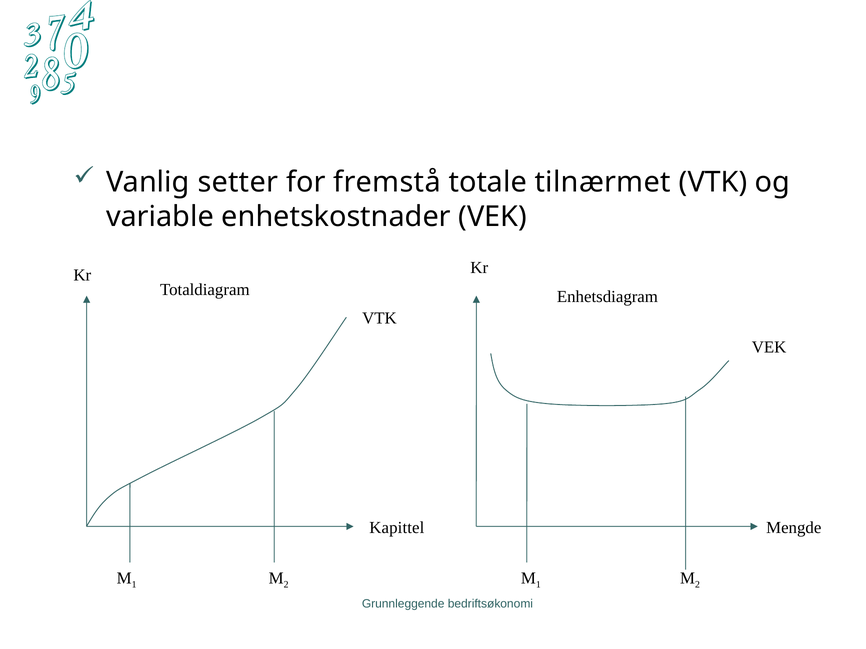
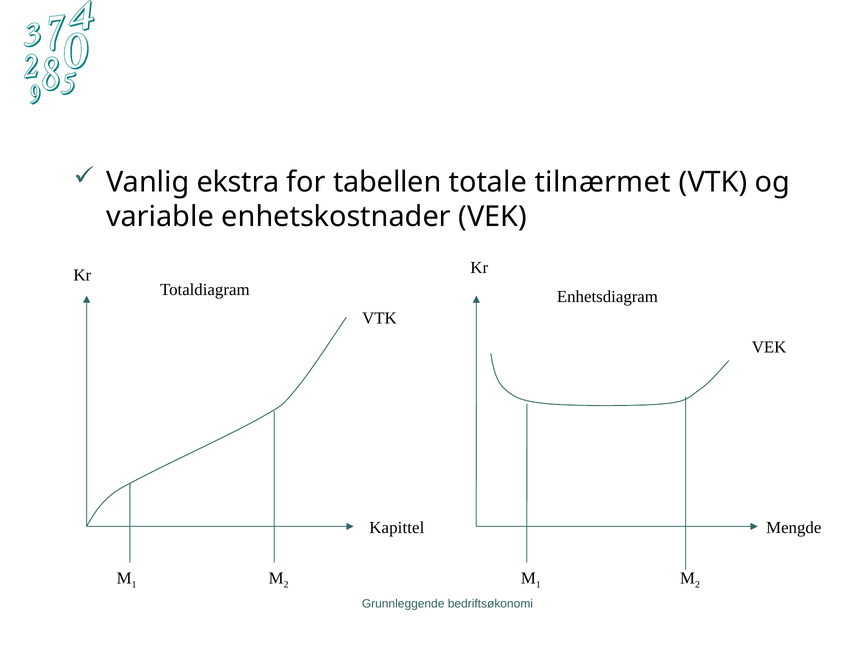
setter: setter -> ekstra
fremstå: fremstå -> tabellen
